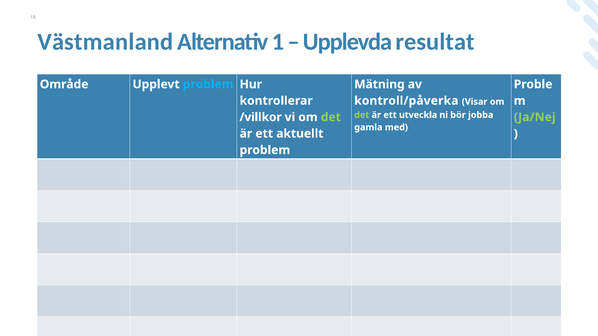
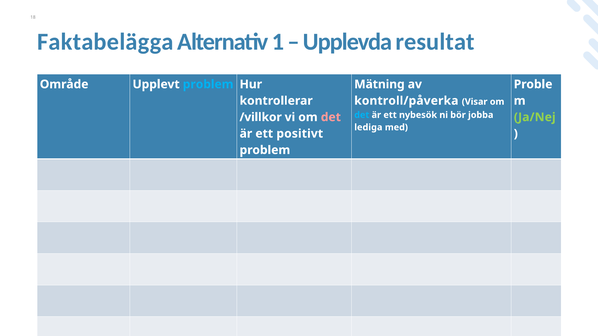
Västmanland: Västmanland -> Faktabelägga
det at (362, 115) colour: light green -> light blue
utveckla: utveckla -> nybesök
det at (331, 117) colour: light green -> pink
gamla: gamla -> lediga
aktuellt: aktuellt -> positivt
